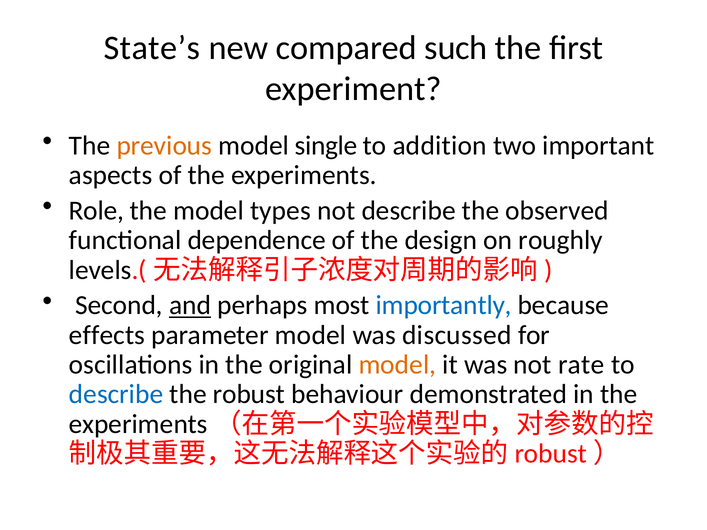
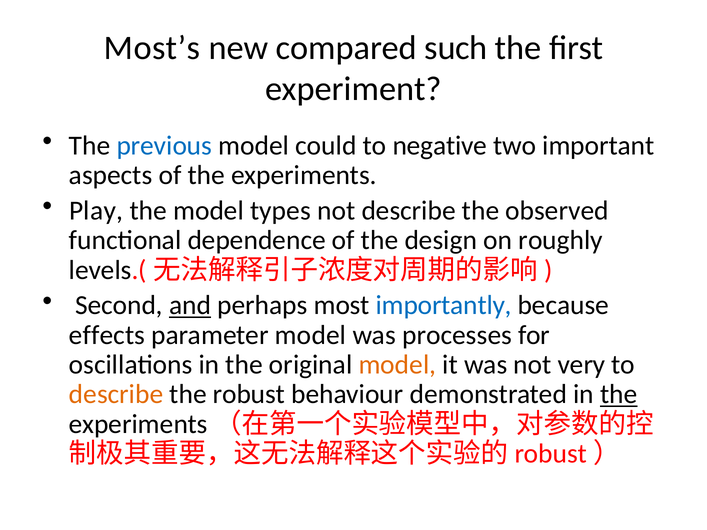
State’s: State’s -> Most’s
previous colour: orange -> blue
single: single -> could
addition: addition -> negative
Role: Role -> Play
discussed: discussed -> processes
rate: rate -> very
describe at (116, 395) colour: blue -> orange
the at (619, 395) underline: none -> present
